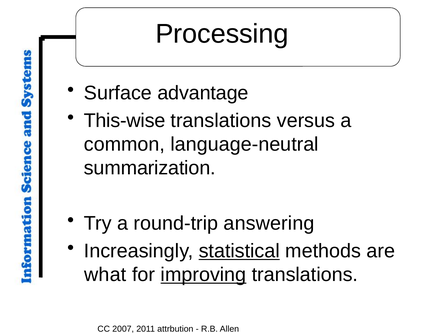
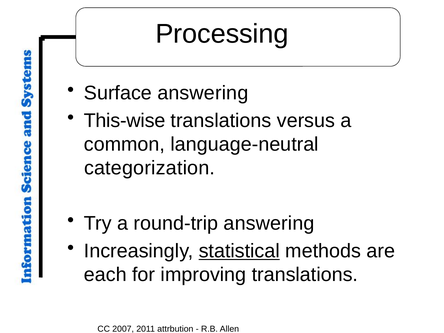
Surface advantage: advantage -> answering
summarization: summarization -> categorization
what: what -> each
improving underline: present -> none
